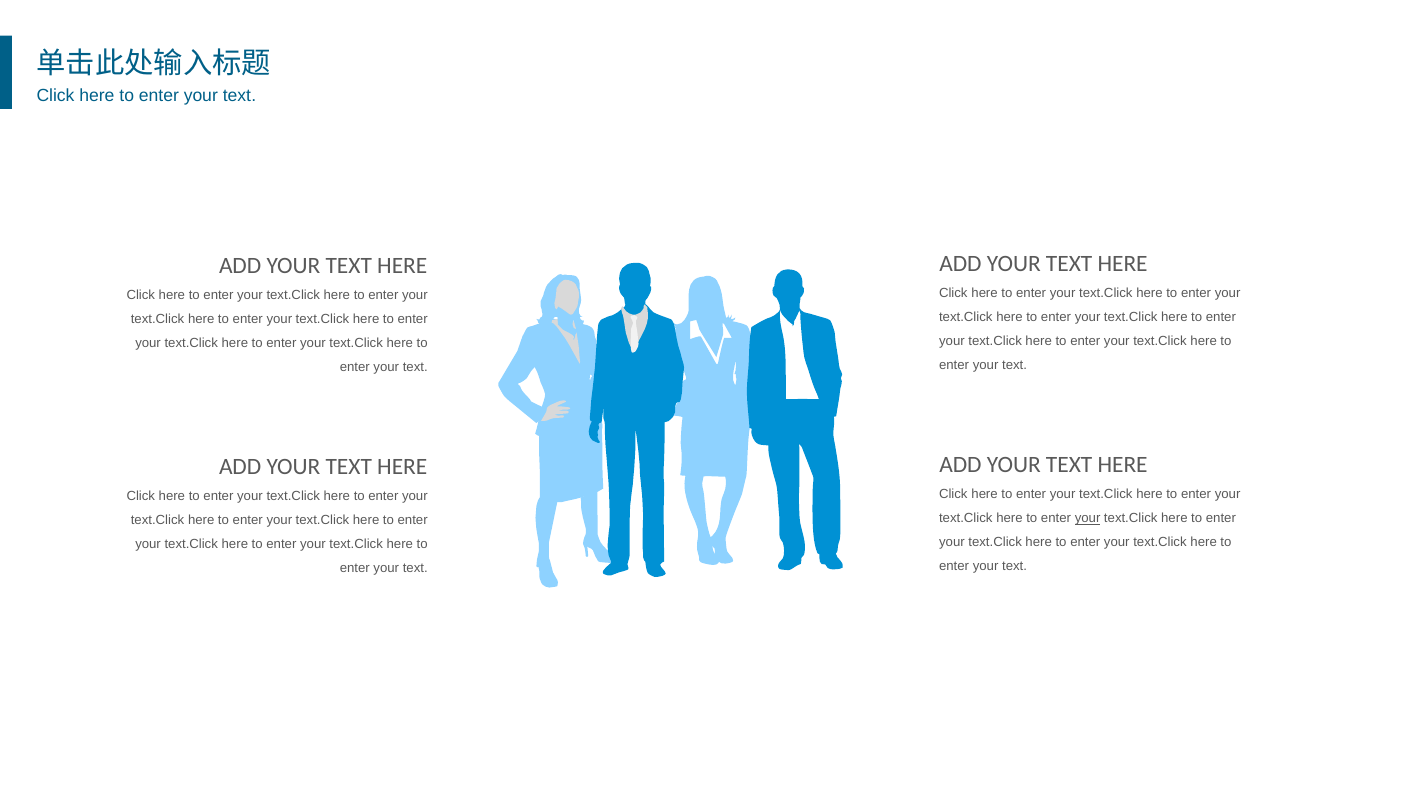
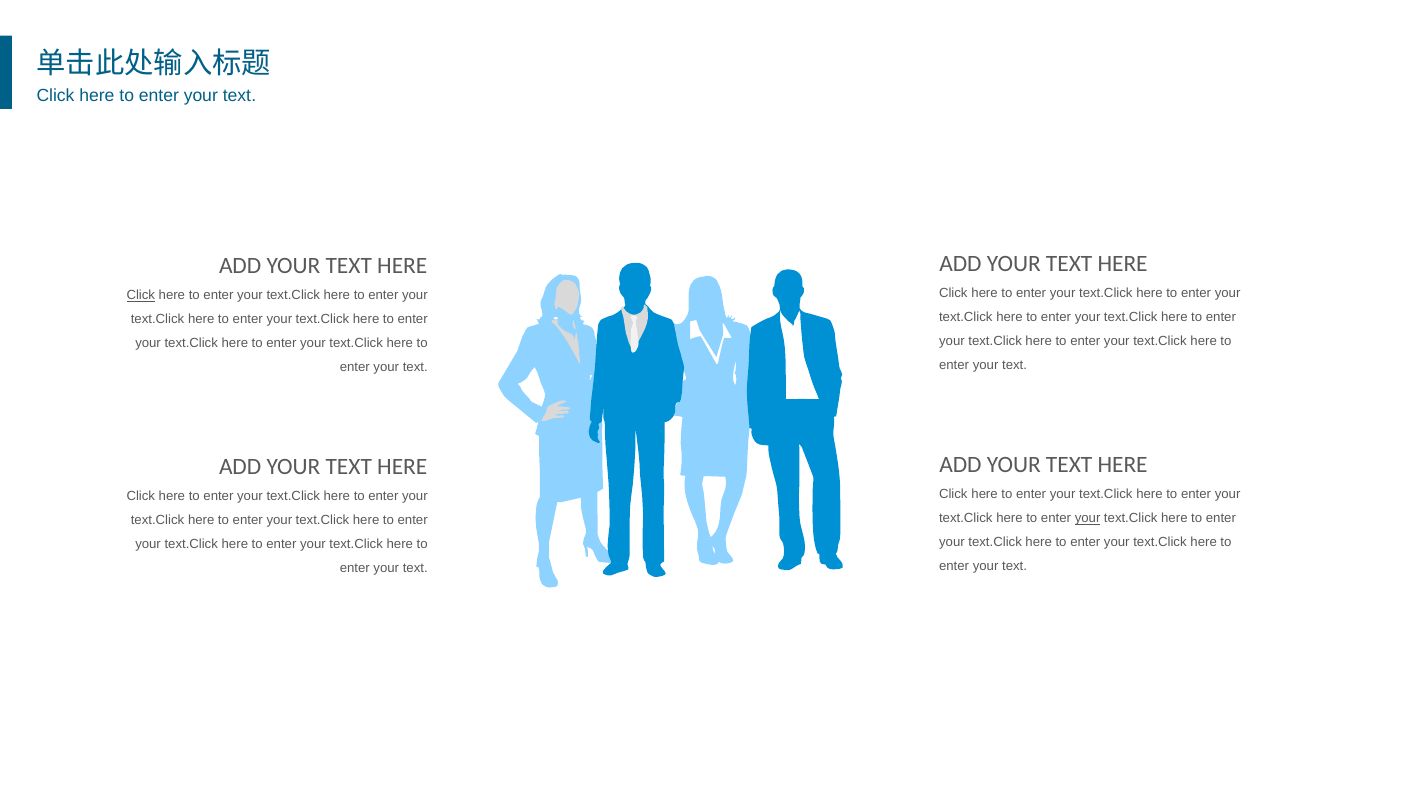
Click at (141, 296) underline: none -> present
